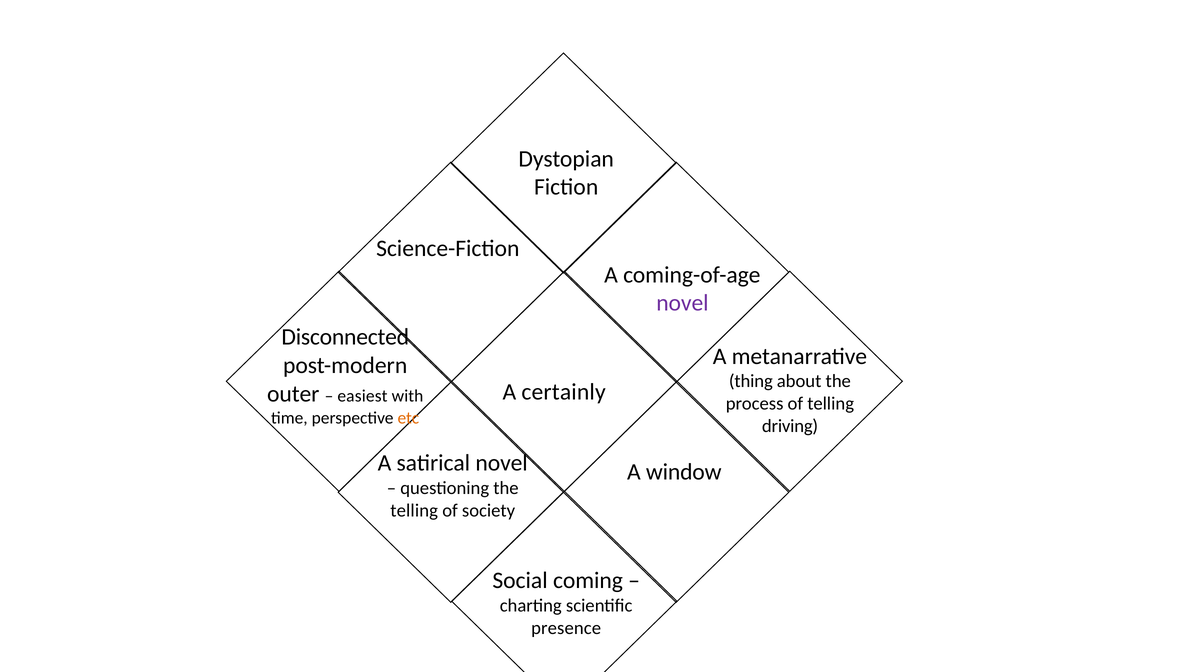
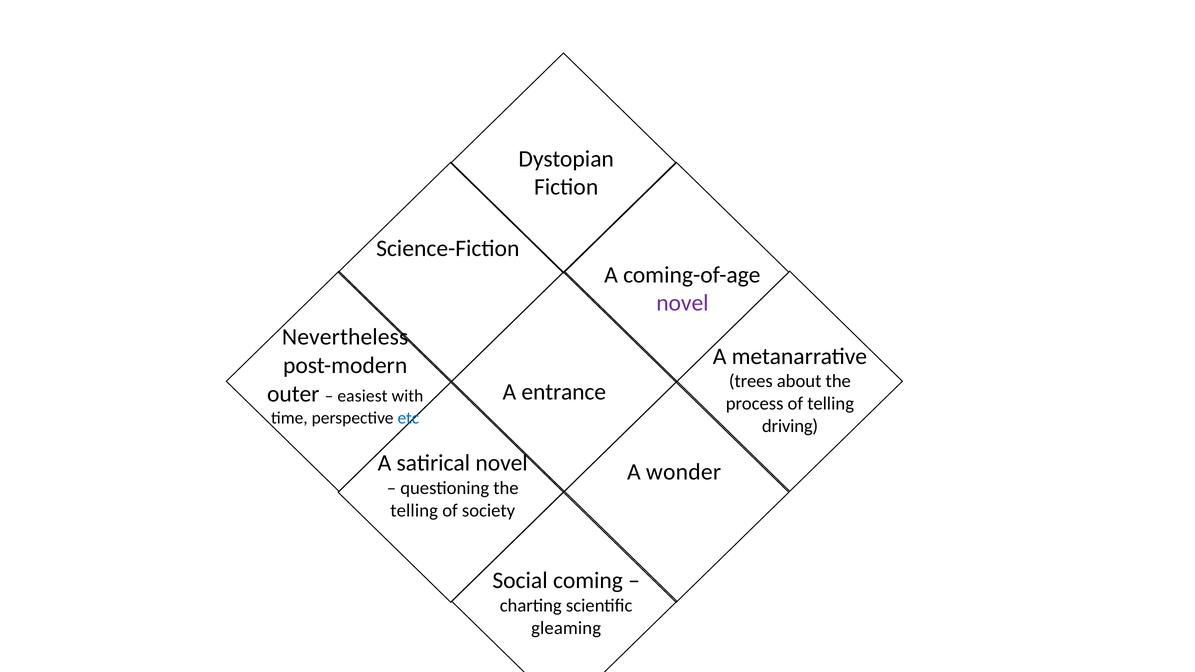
Disconnected: Disconnected -> Nevertheless
thing: thing -> trees
certainly: certainly -> entrance
etc colour: orange -> blue
window: window -> wonder
presence: presence -> gleaming
